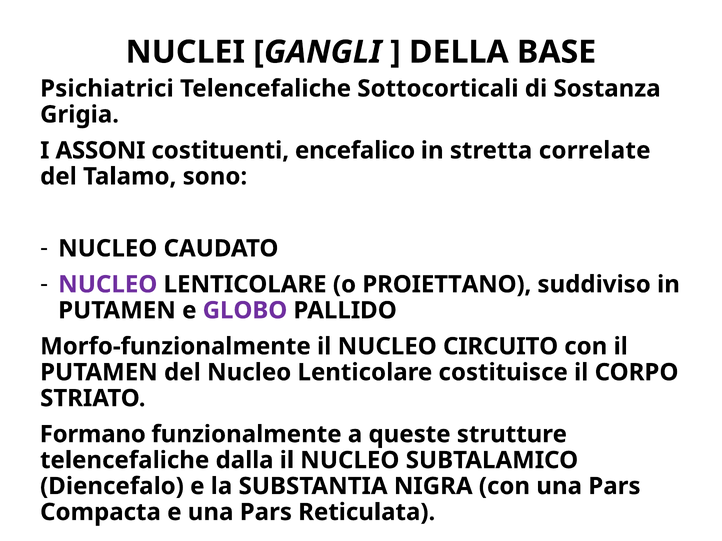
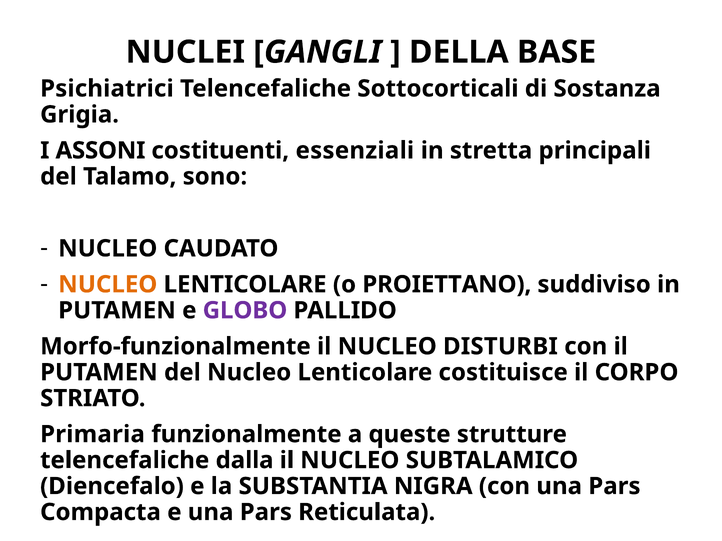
encefalico: encefalico -> essenziali
correlate: correlate -> principali
NUCLEO at (108, 285) colour: purple -> orange
CIRCUITO: CIRCUITO -> DISTURBI
Formano: Formano -> Primaria
